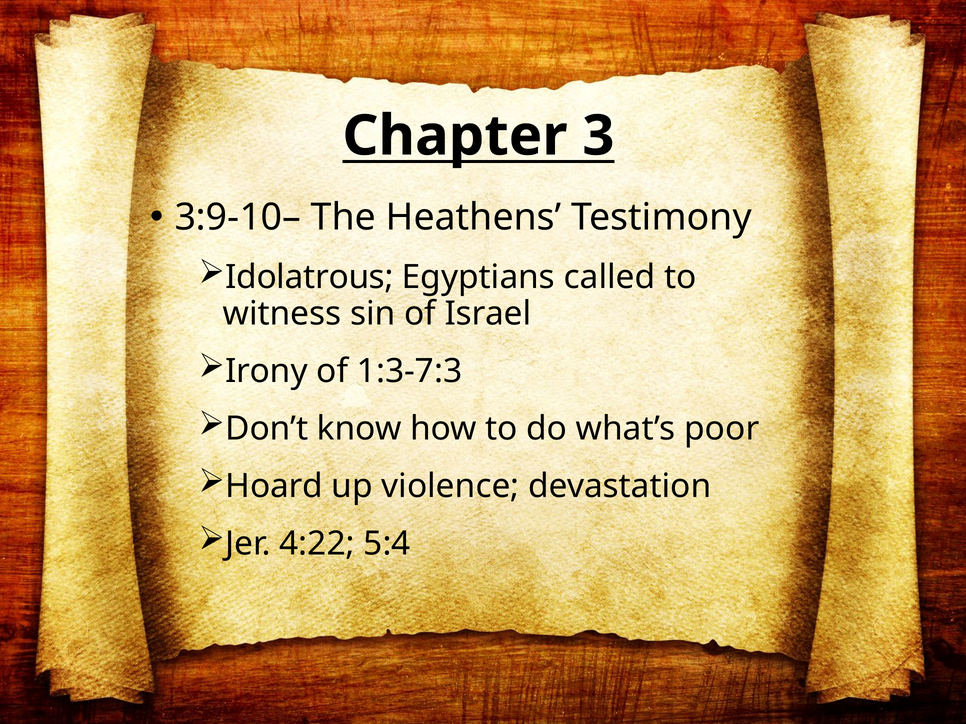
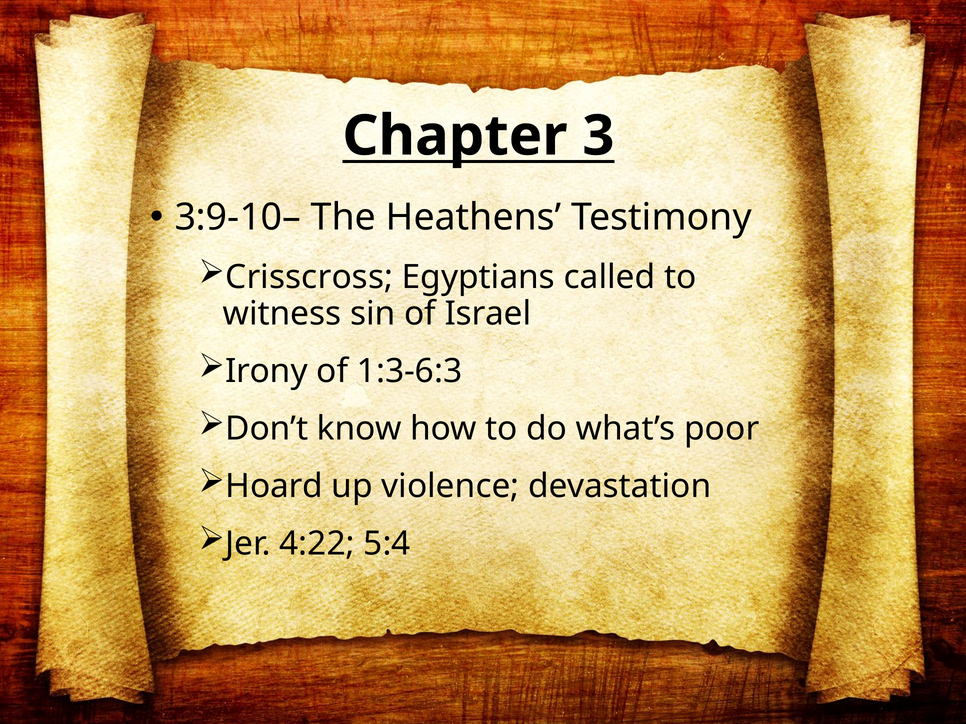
Idolatrous: Idolatrous -> Crisscross
1:3-7:3: 1:3-7:3 -> 1:3-6:3
